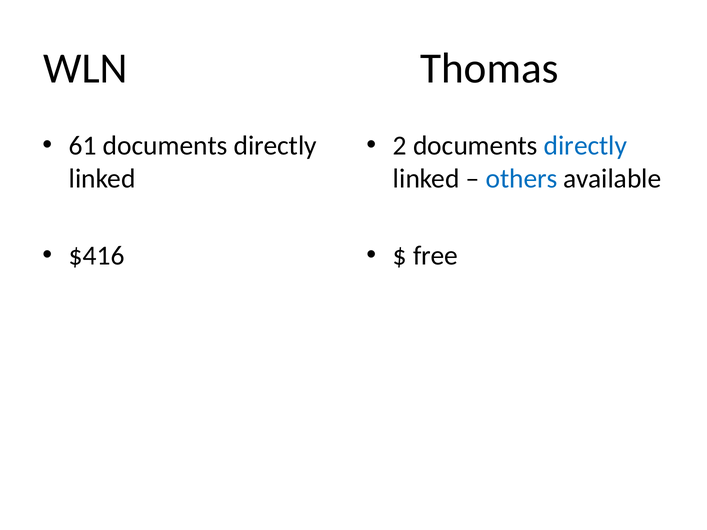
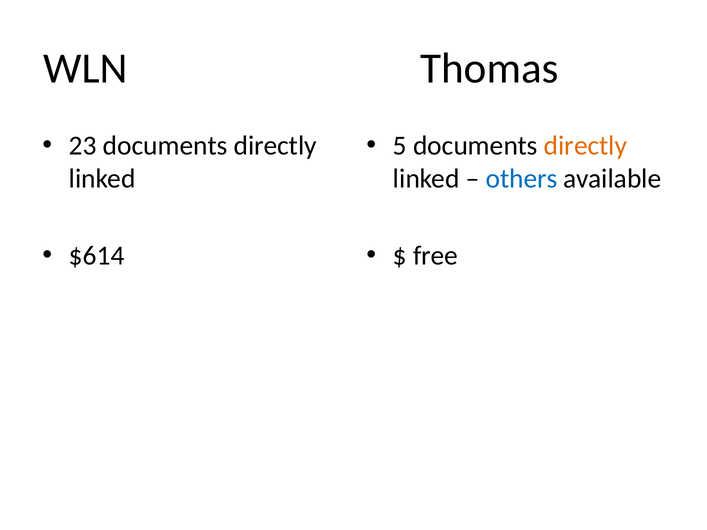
61: 61 -> 23
2: 2 -> 5
directly at (585, 146) colour: blue -> orange
$416: $416 -> $614
